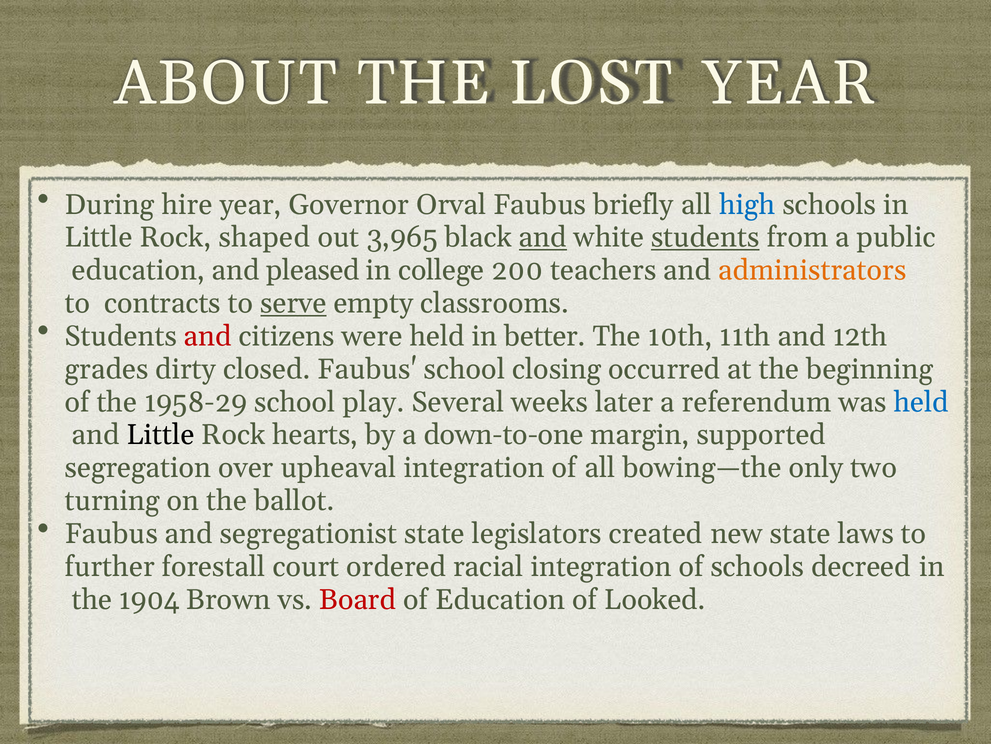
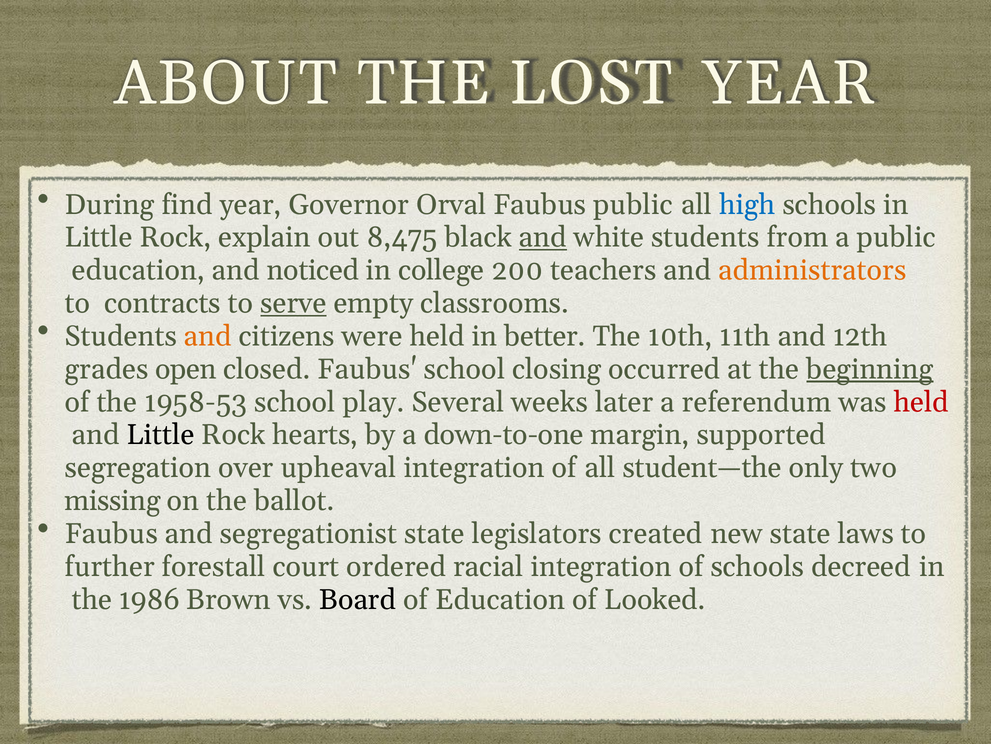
hire: hire -> find
Faubus briefly: briefly -> public
shaped: shaped -> explain
3,965: 3,965 -> 8,475
students at (705, 237) underline: present -> none
pleased: pleased -> noticed
and at (208, 336) colour: red -> orange
dirty: dirty -> open
beginning underline: none -> present
1958-29: 1958-29 -> 1958-53
held at (921, 402) colour: blue -> red
bowing—the: bowing—the -> student—the
turning: turning -> missing
1904: 1904 -> 1986
Board colour: red -> black
